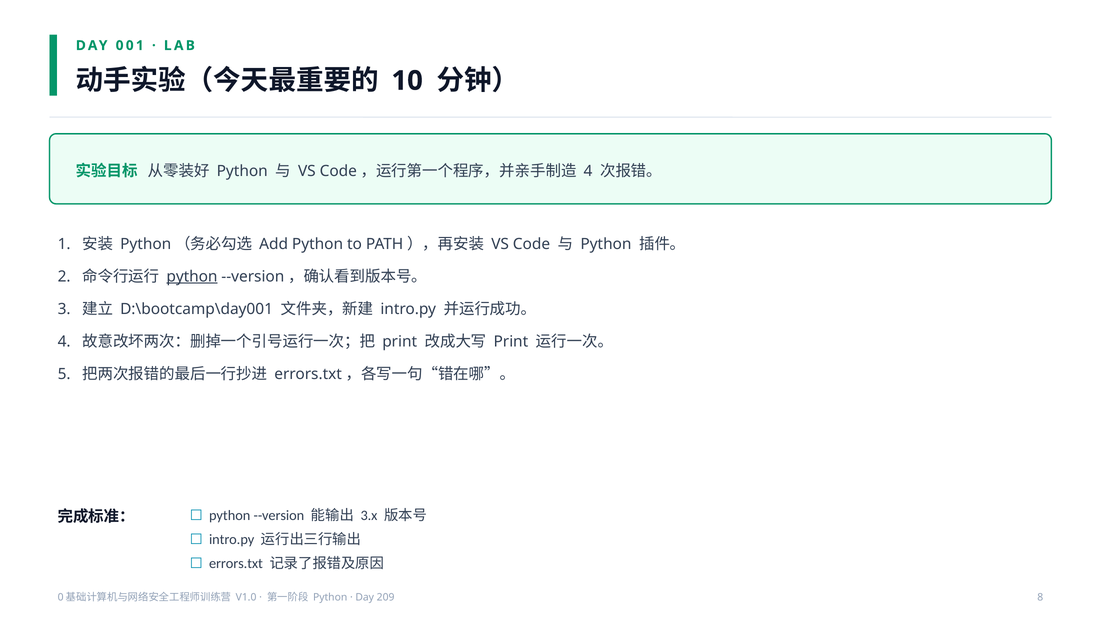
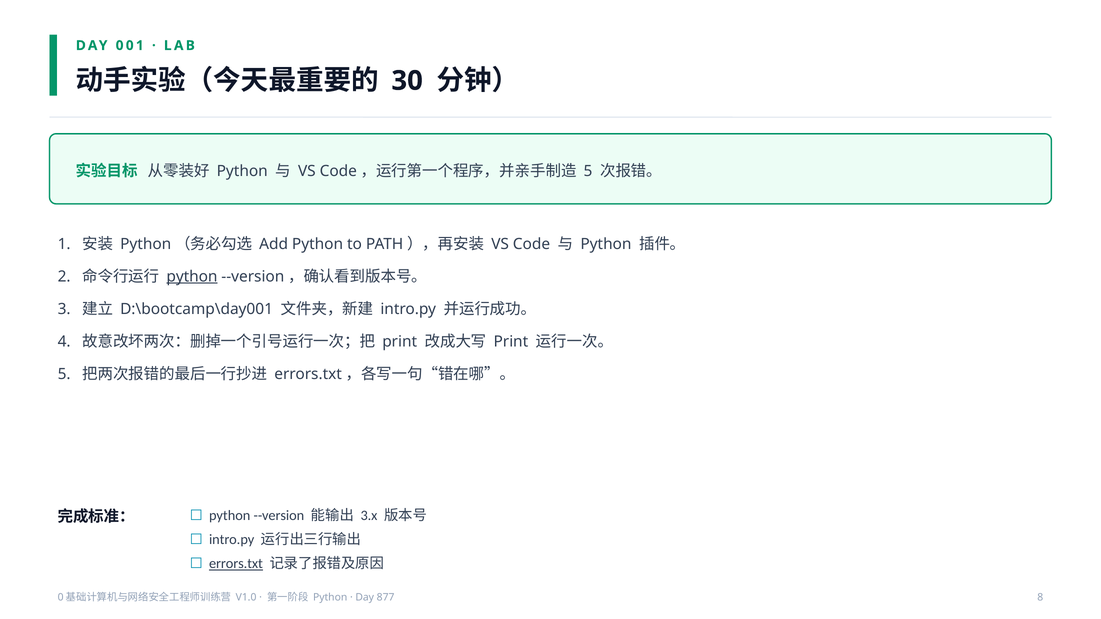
10: 10 -> 30
4 at (588, 171): 4 -> 5
errors.txt underline: none -> present
209: 209 -> 877
